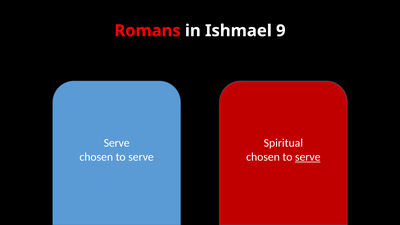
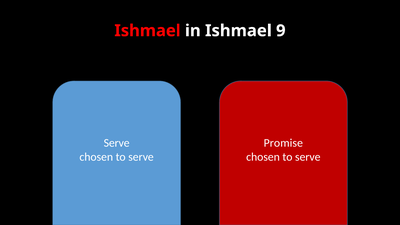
Romans at (148, 31): Romans -> Ishmael
Spiritual: Spiritual -> Promise
serve at (308, 157) underline: present -> none
